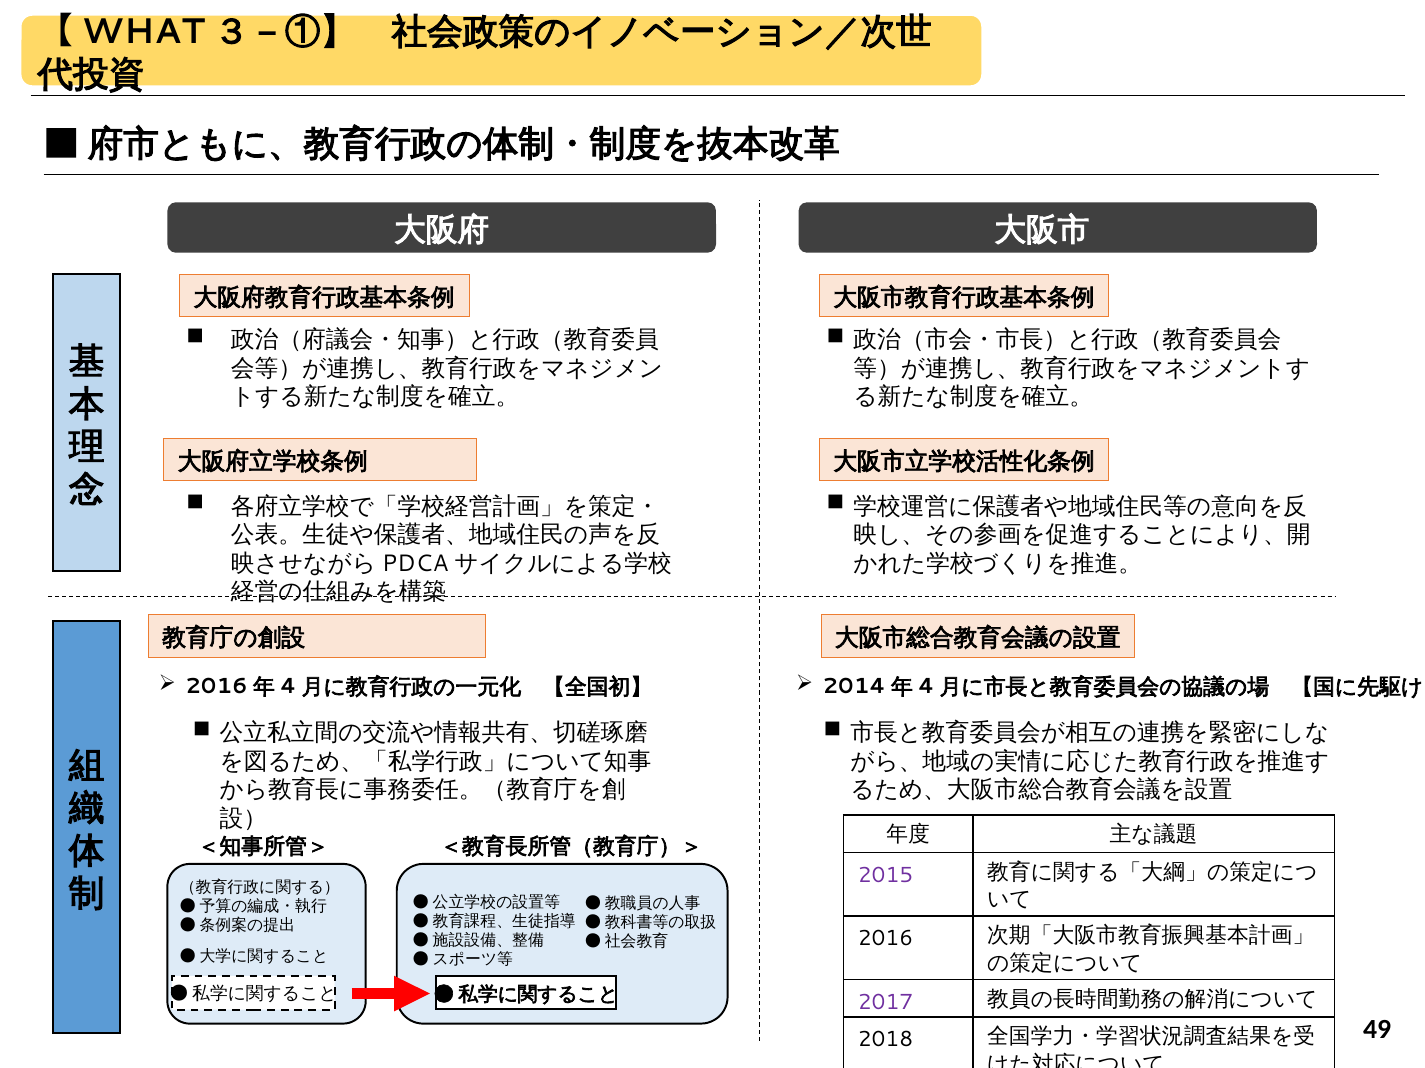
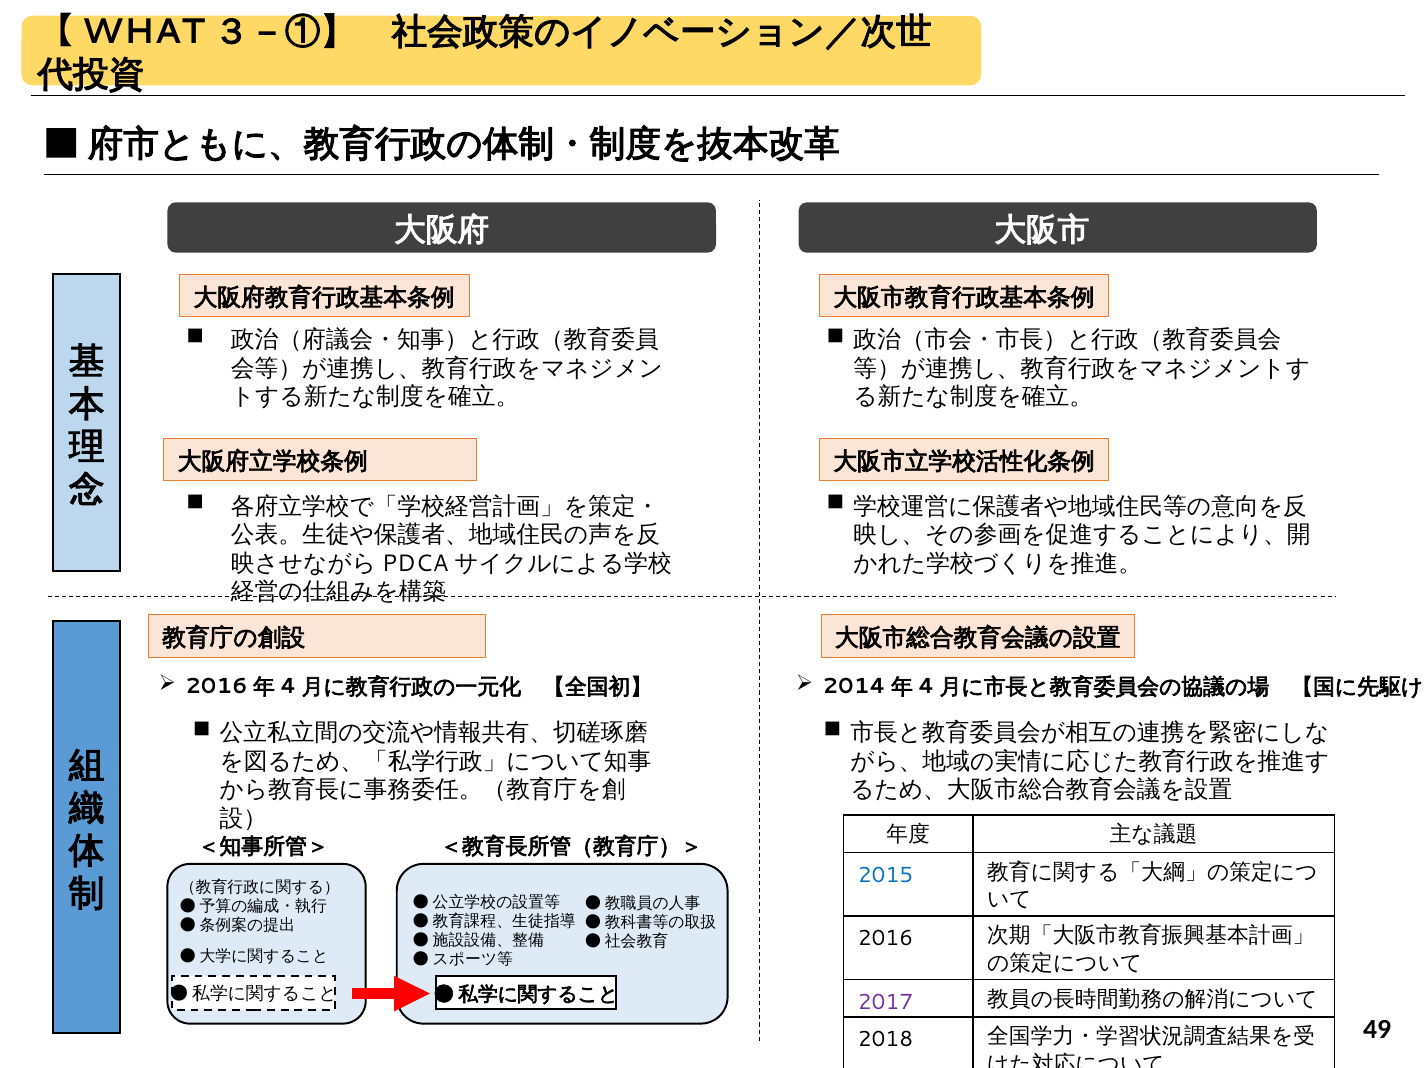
2015 colour: purple -> blue
